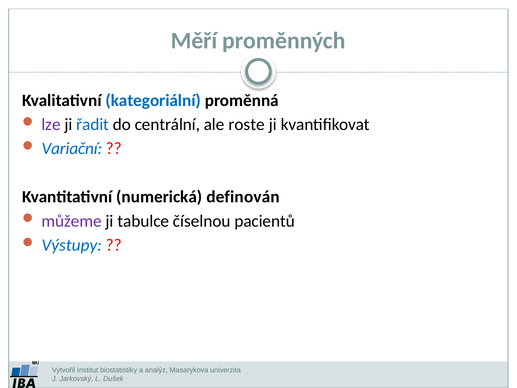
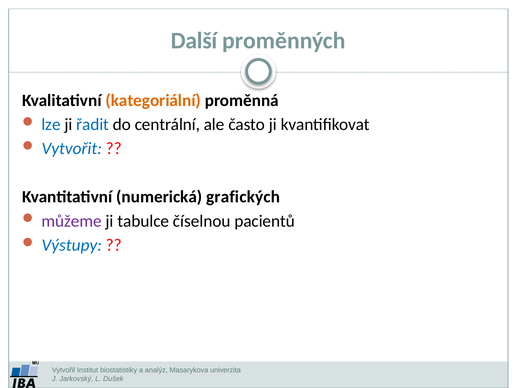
Měří: Měří -> Další
kategoriální colour: blue -> orange
lze colour: purple -> blue
roste: roste -> často
Variační: Variační -> Vytvořit
definován: definován -> grafických
